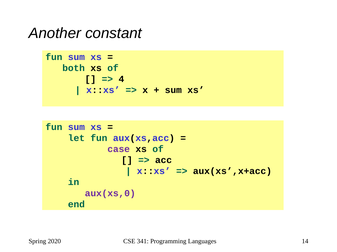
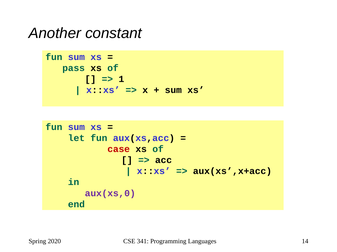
both: both -> pass
4: 4 -> 1
case colour: purple -> red
